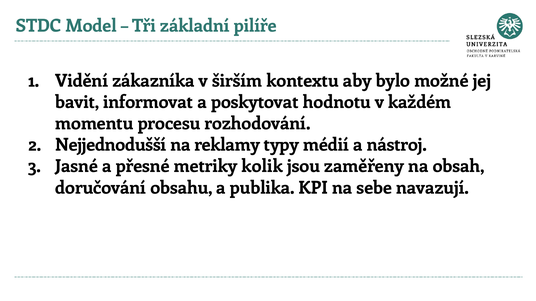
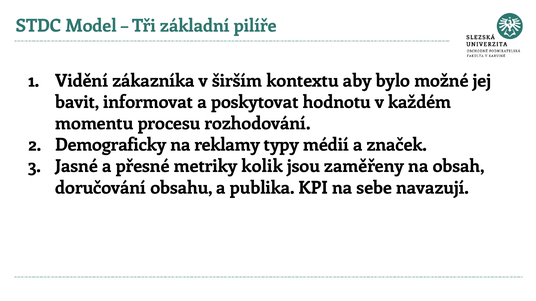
Nejjednodušší: Nejjednodušší -> Demograficky
nástroj: nástroj -> značek
